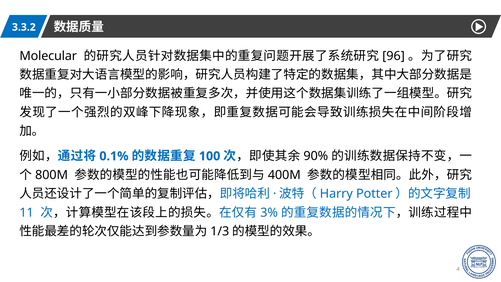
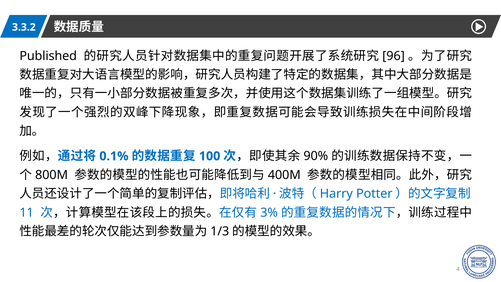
Molecular: Molecular -> Published
